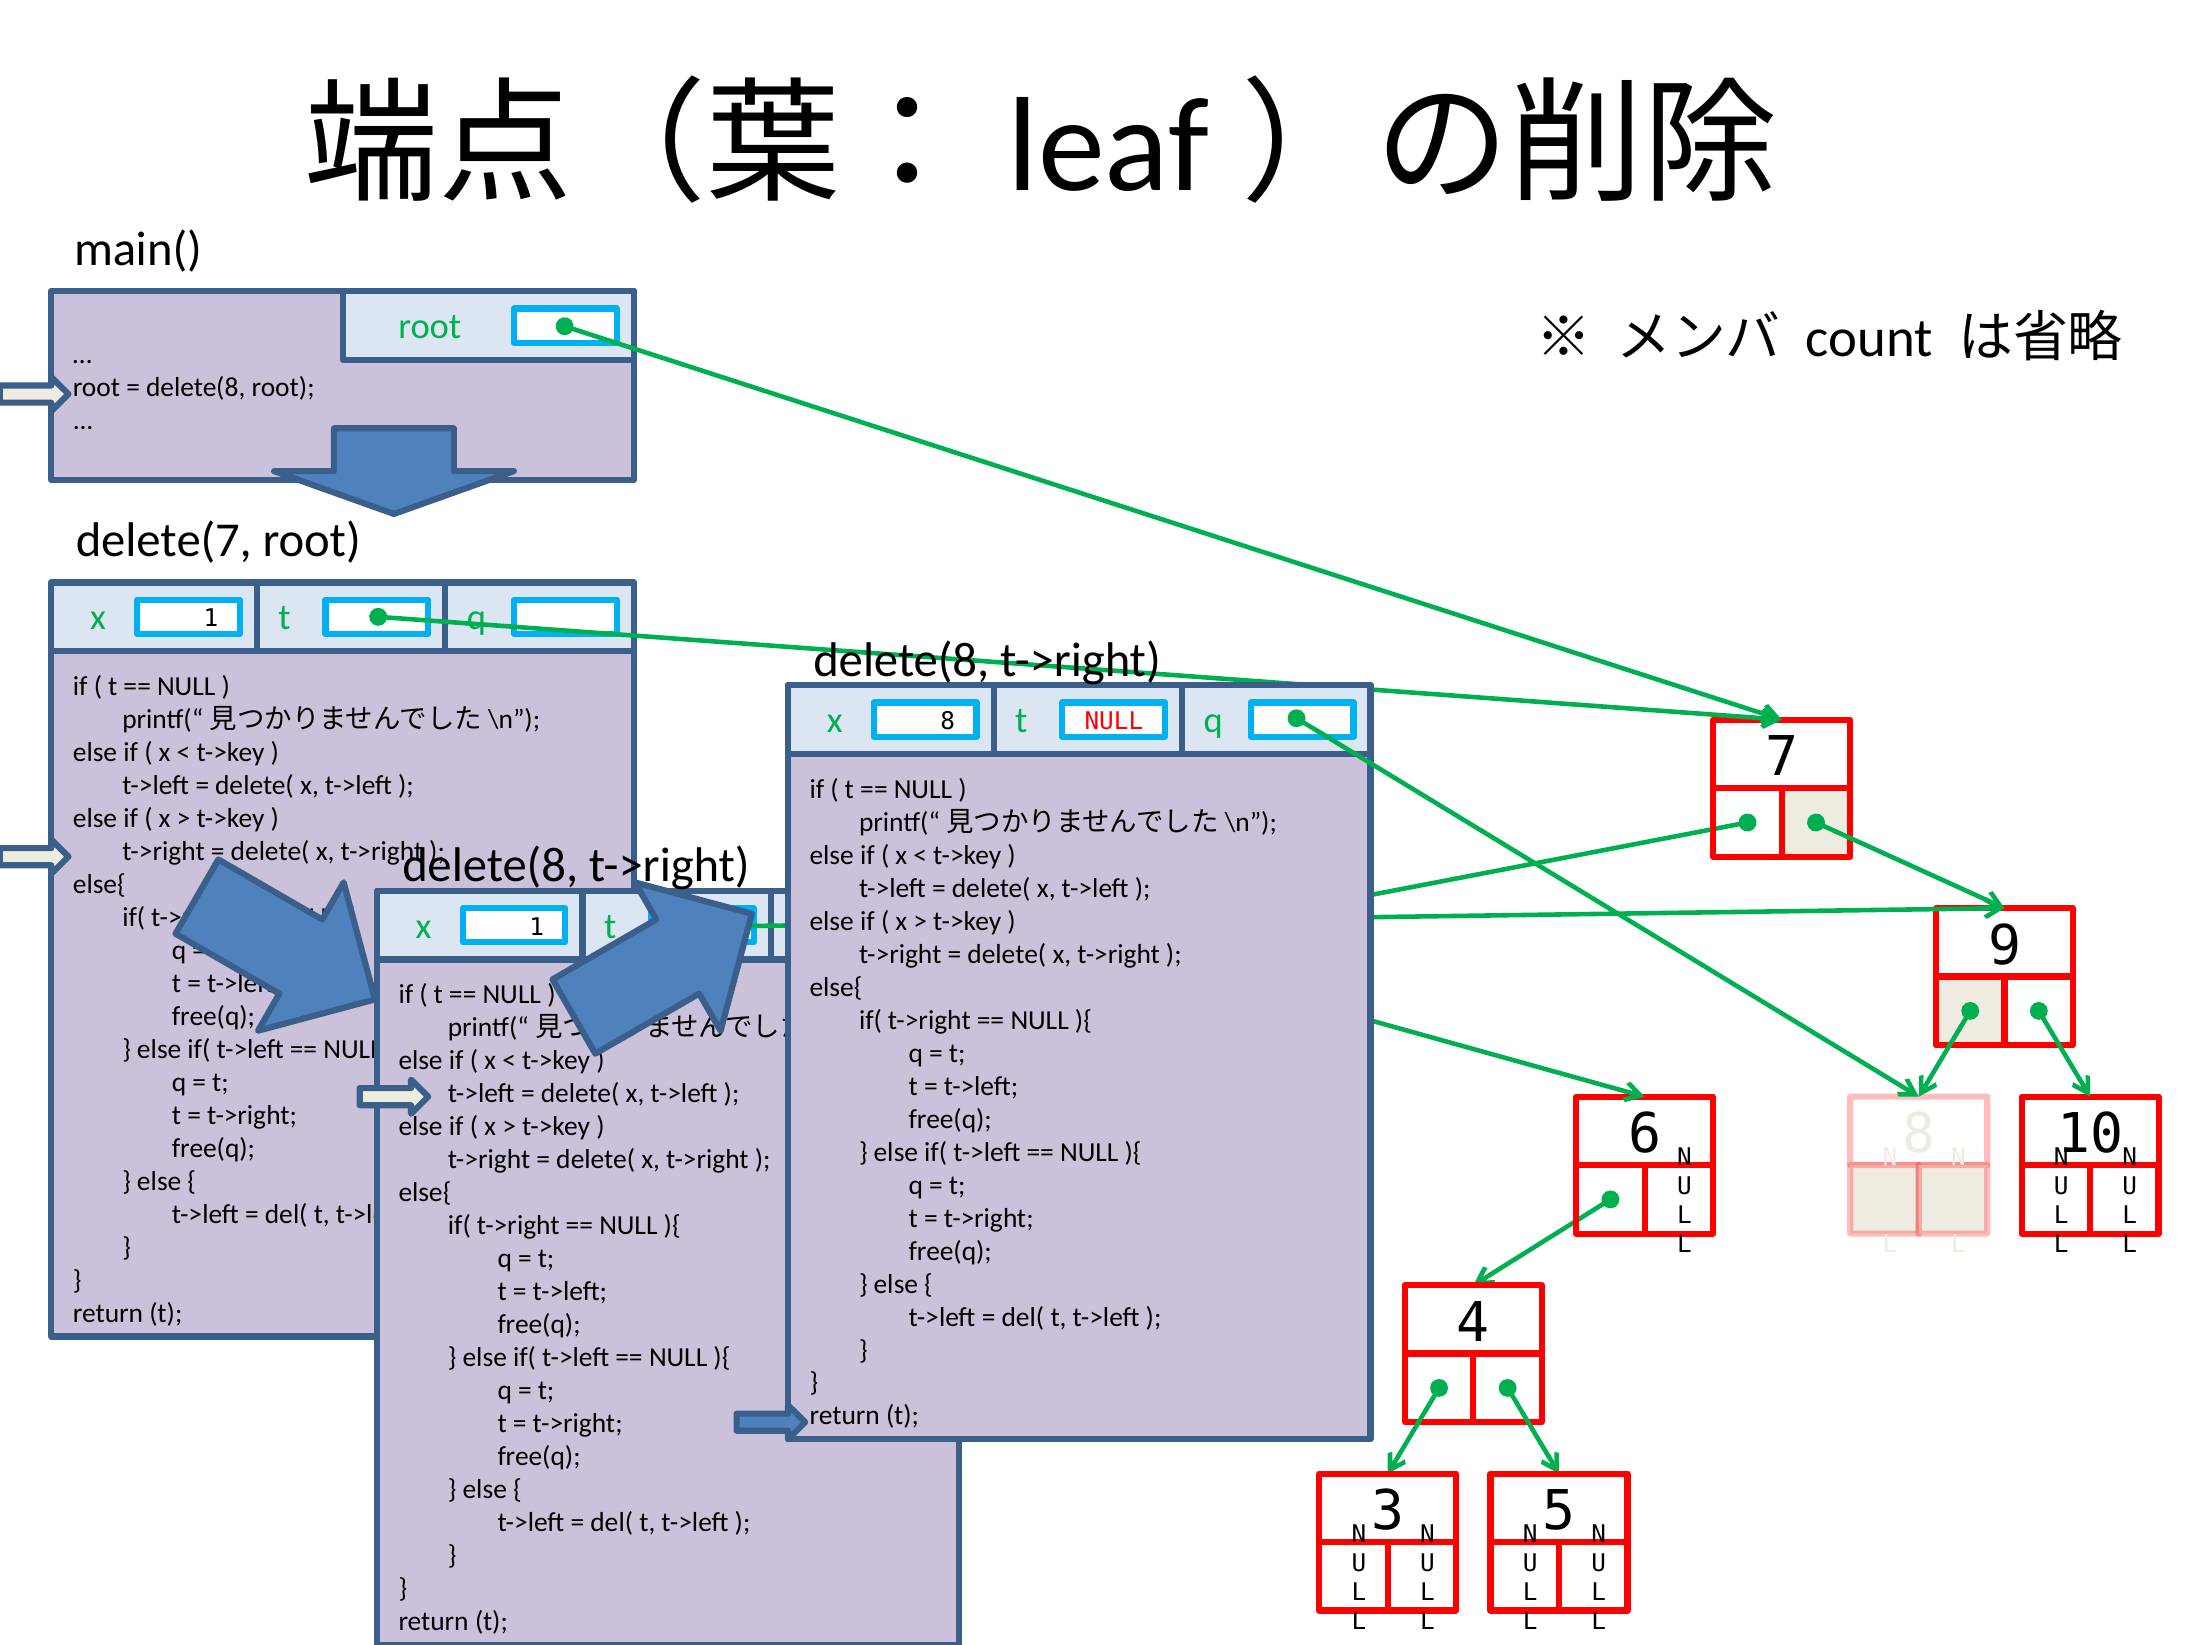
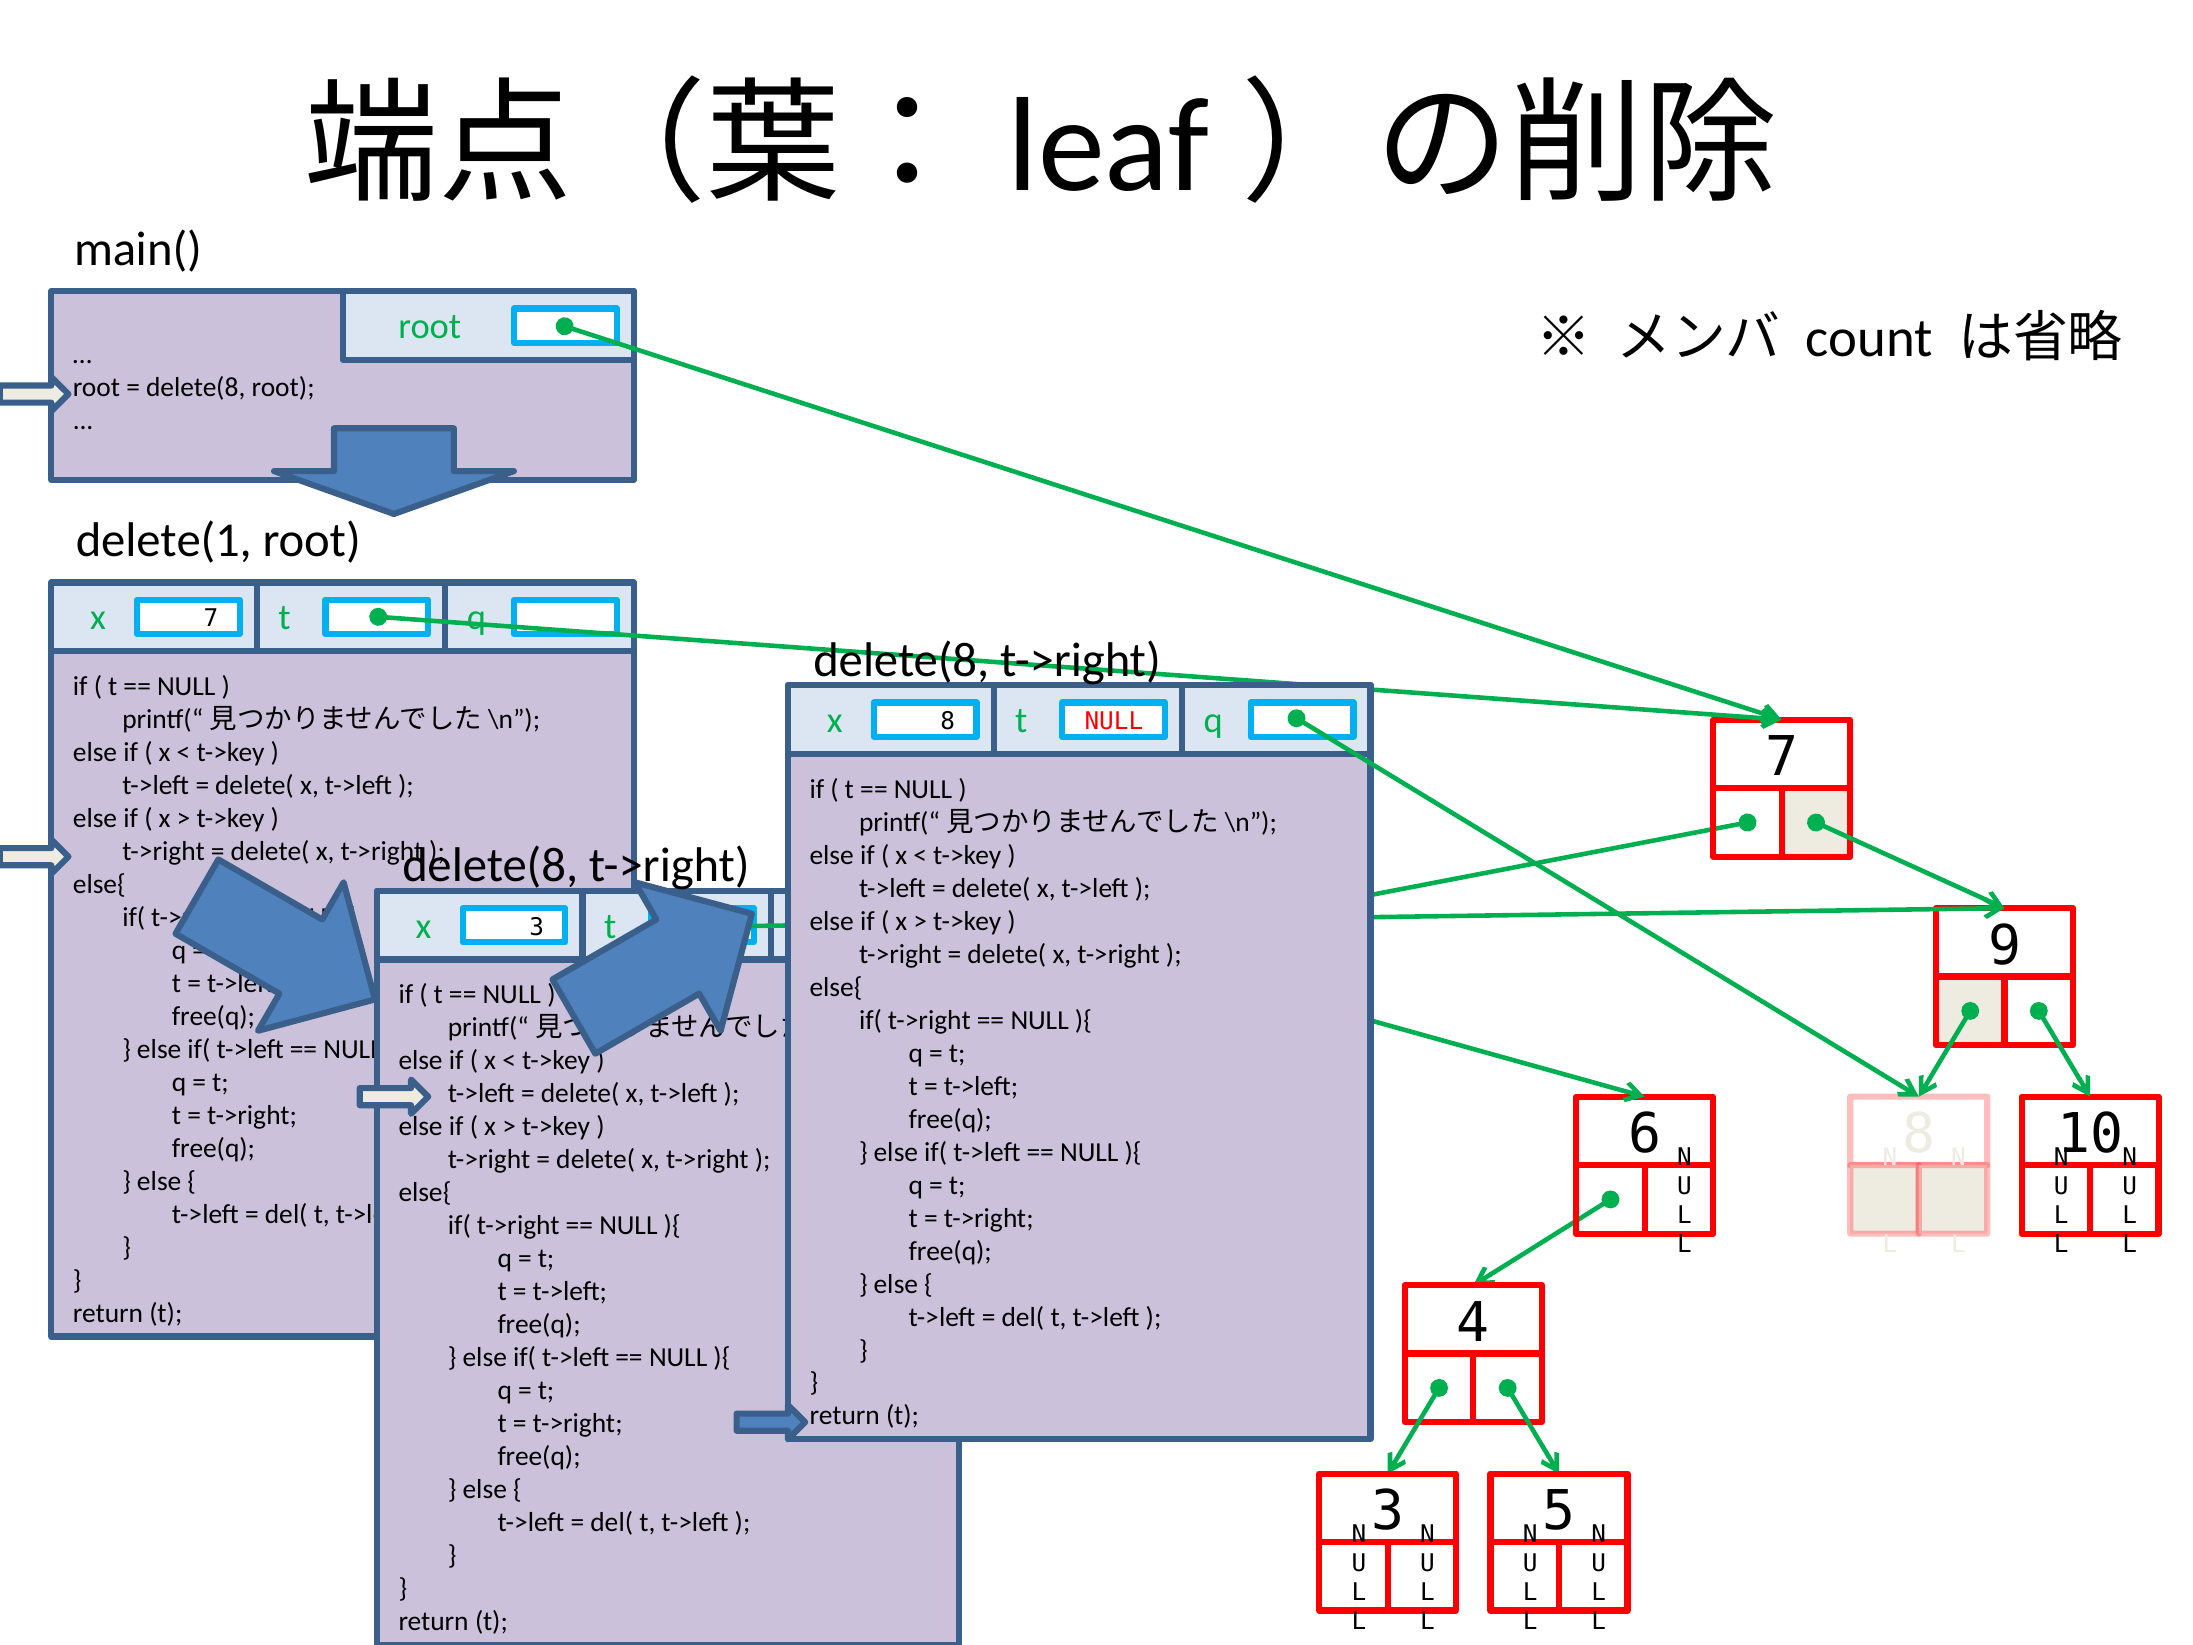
delete(7: delete(7 -> delete(1
1 at (211, 618): 1 -> 7
1 at (537, 927): 1 -> 3
